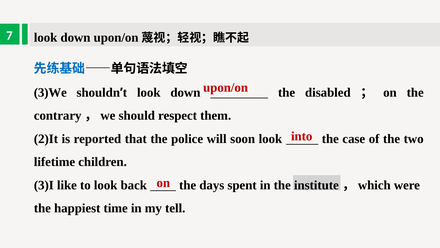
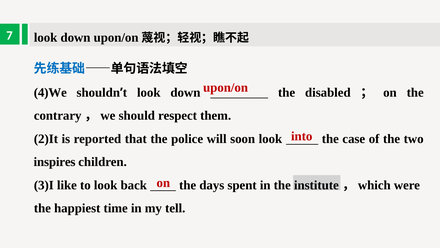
3)We: 3)We -> 4)We
lifetime: lifetime -> inspires
